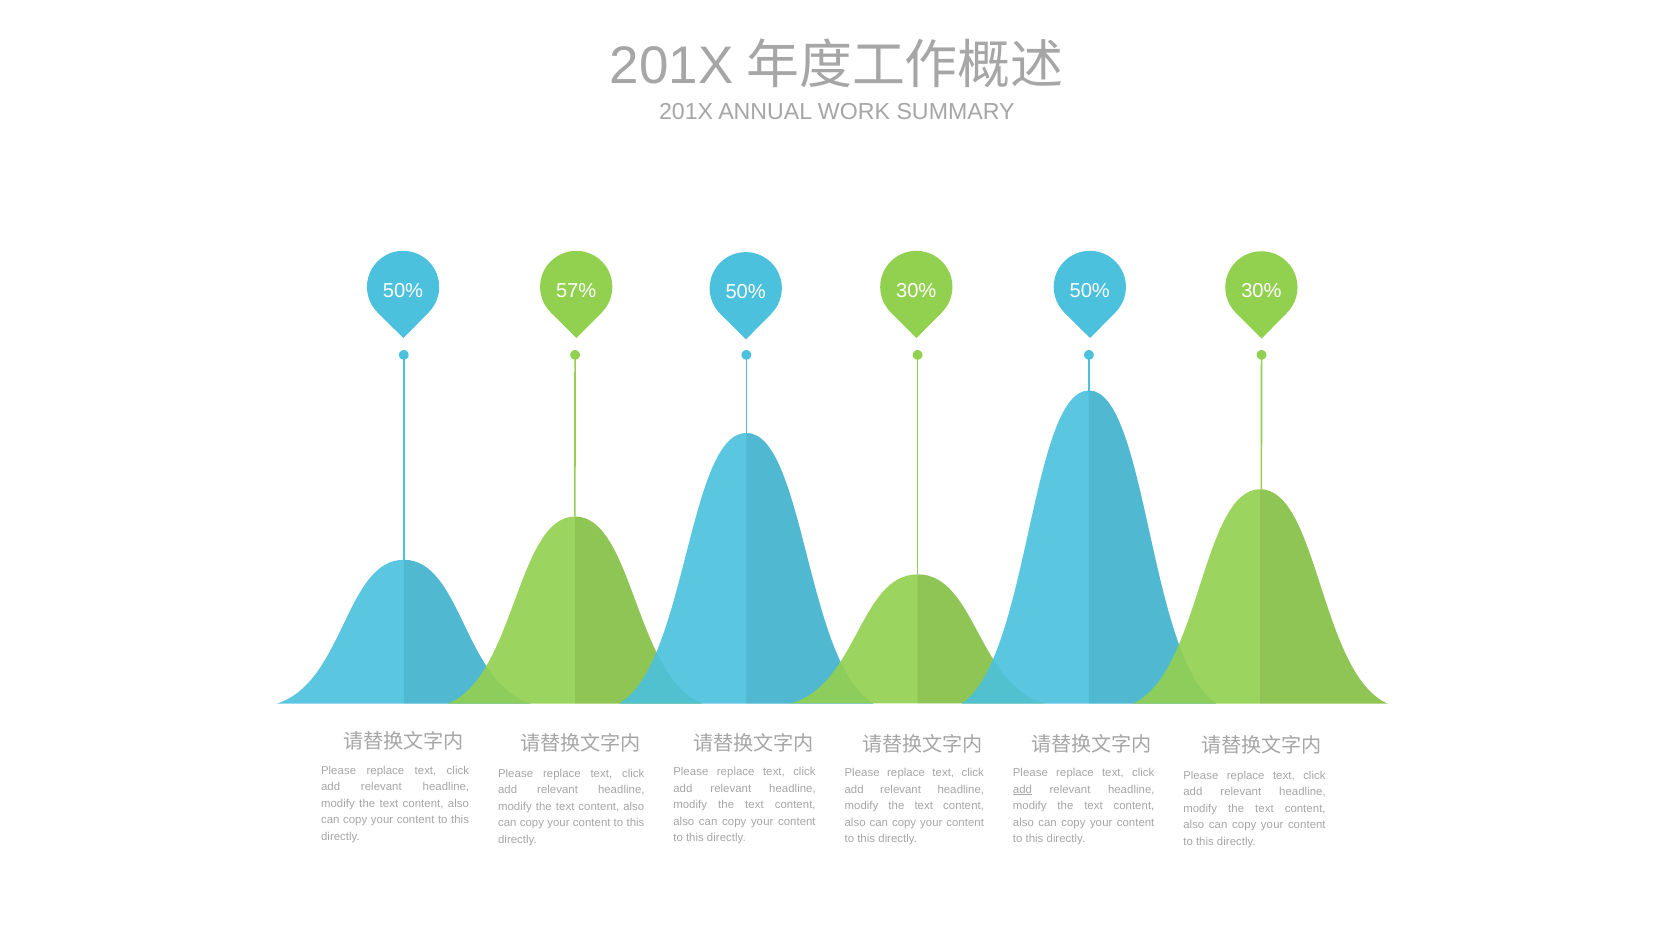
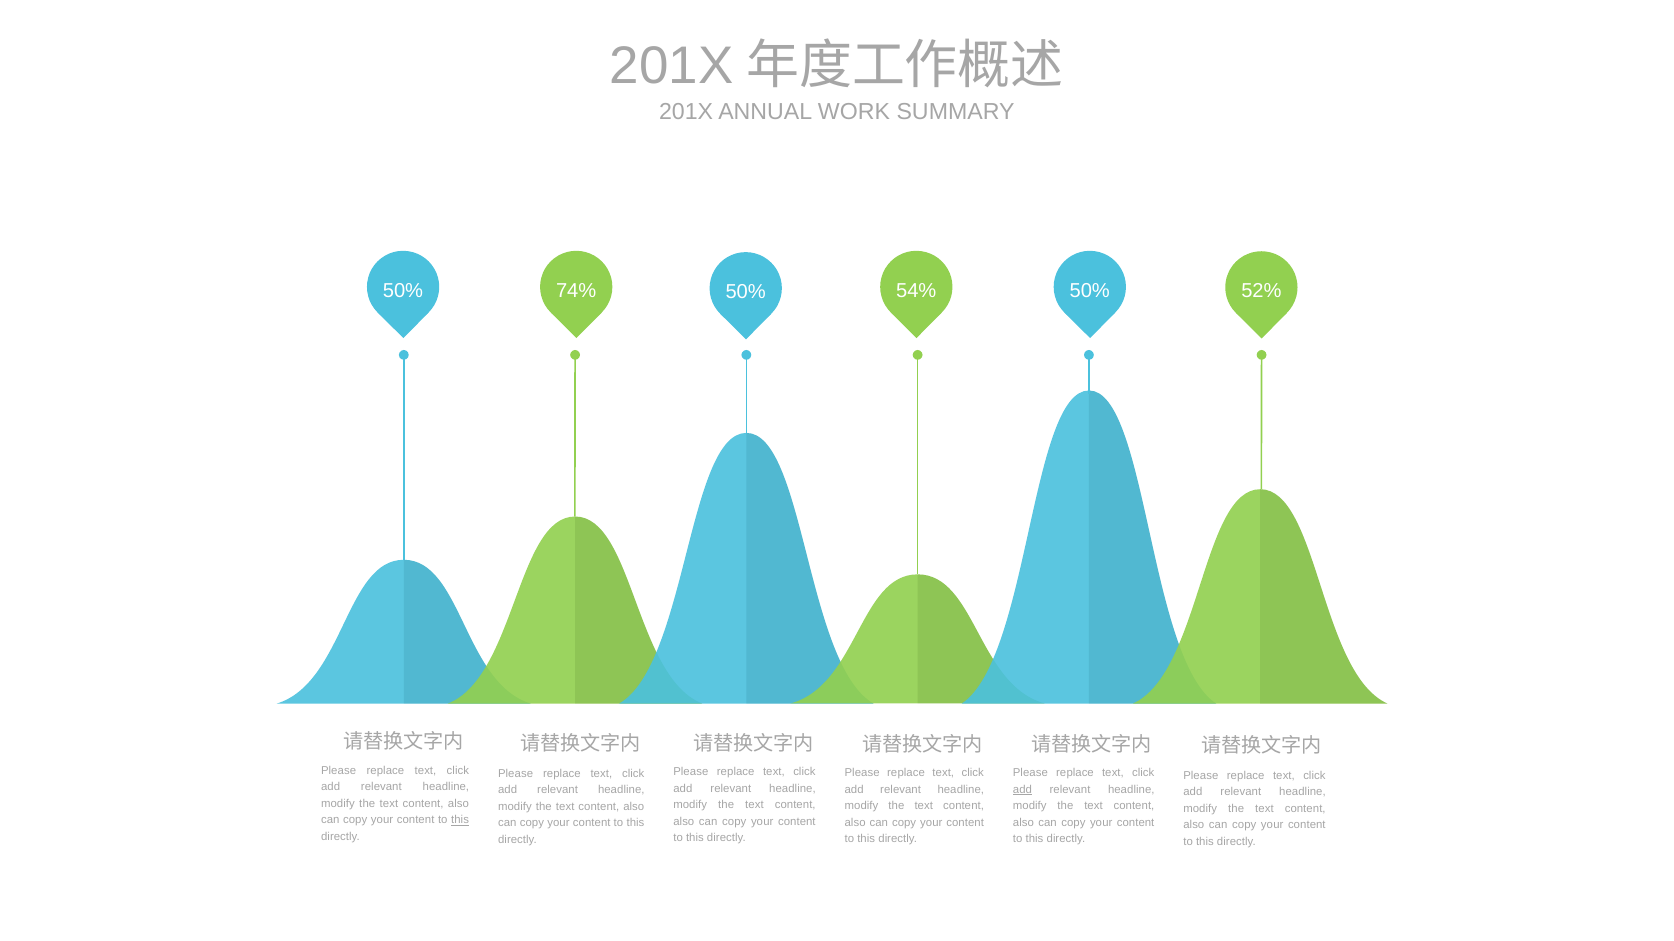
57%: 57% -> 74%
30% at (916, 291): 30% -> 54%
30% at (1261, 291): 30% -> 52%
this at (460, 821) underline: none -> present
